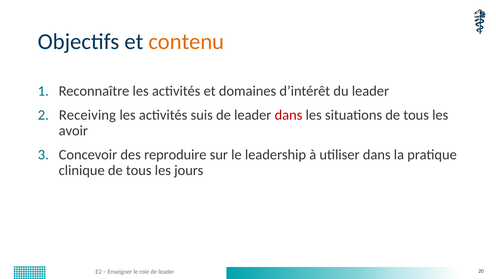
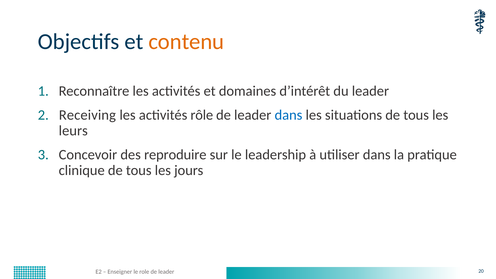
suis: suis -> rôle
dans at (288, 115) colour: red -> blue
avoir: avoir -> leurs
